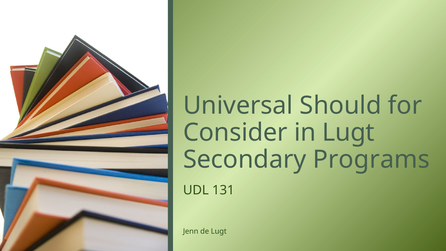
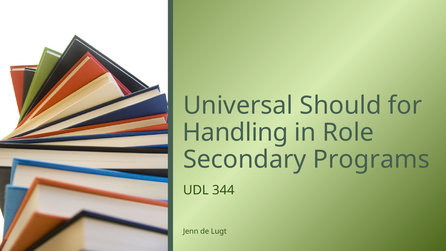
Consider: Consider -> Handling
in Lugt: Lugt -> Role
131: 131 -> 344
